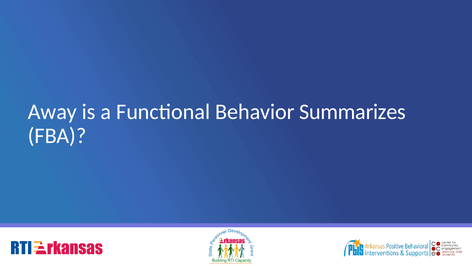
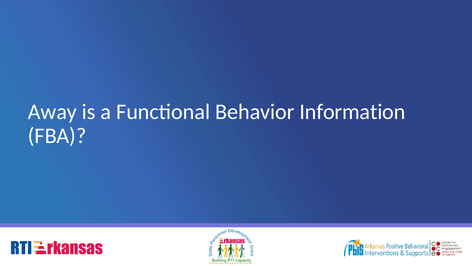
Summarizes: Summarizes -> Information
